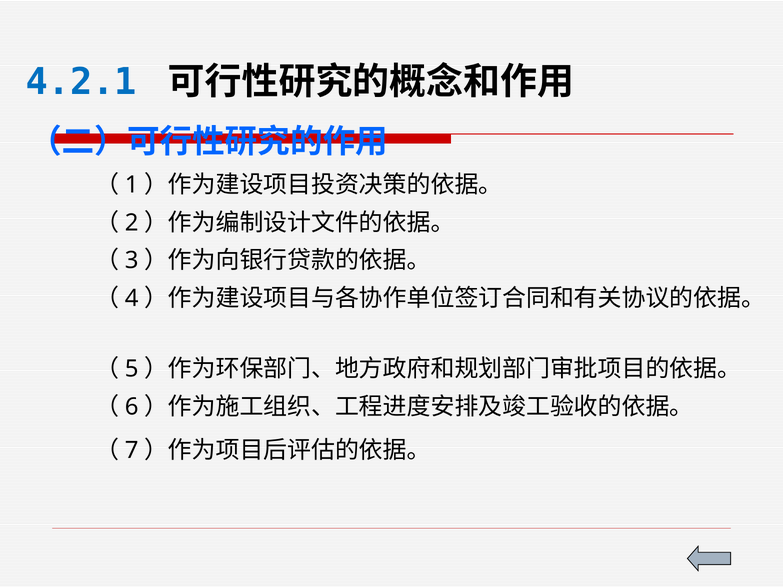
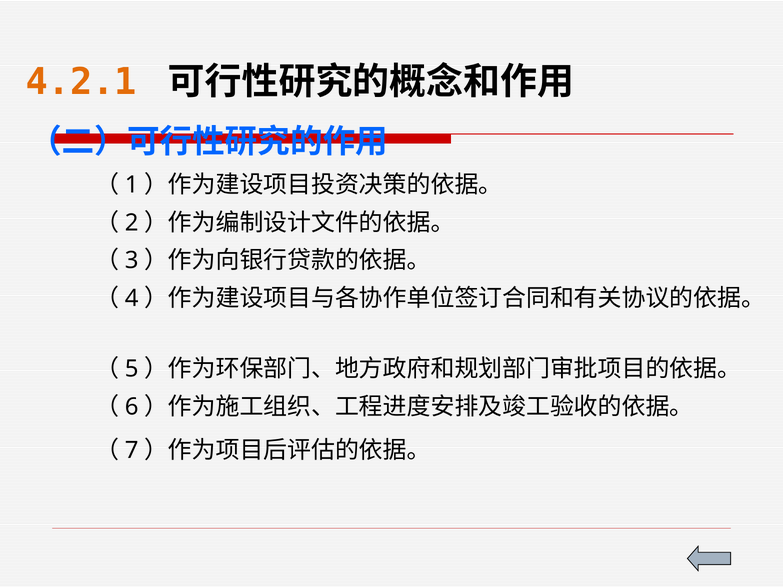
4.2.1 colour: blue -> orange
